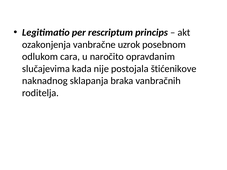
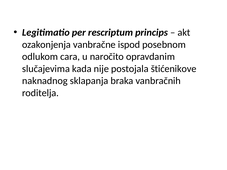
uzrok: uzrok -> ispod
